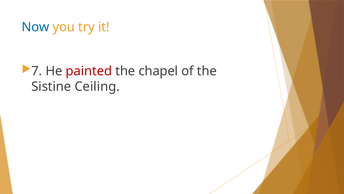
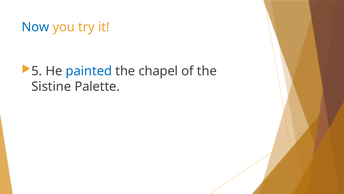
7: 7 -> 5
painted colour: red -> blue
Ceiling: Ceiling -> Palette
